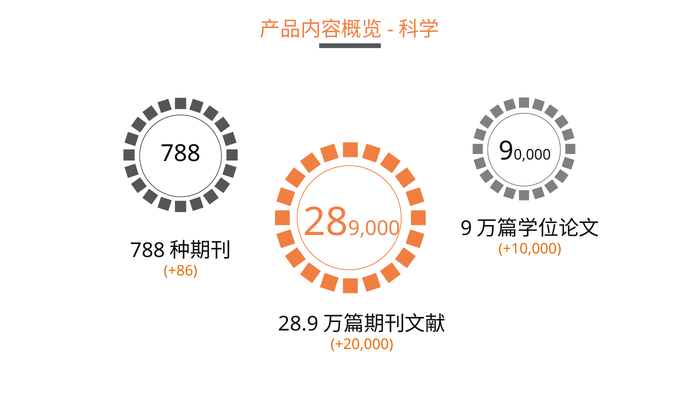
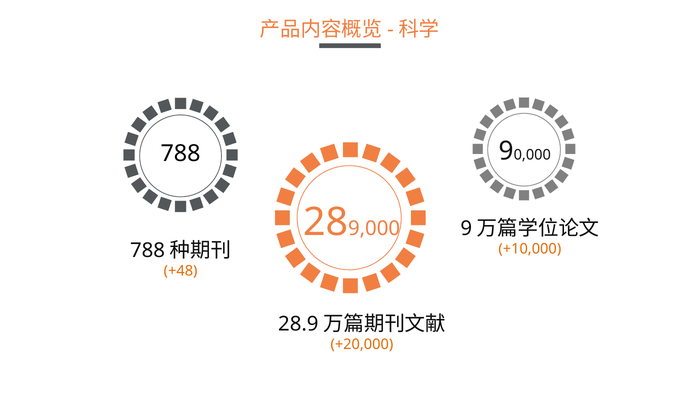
+86: +86 -> +48
